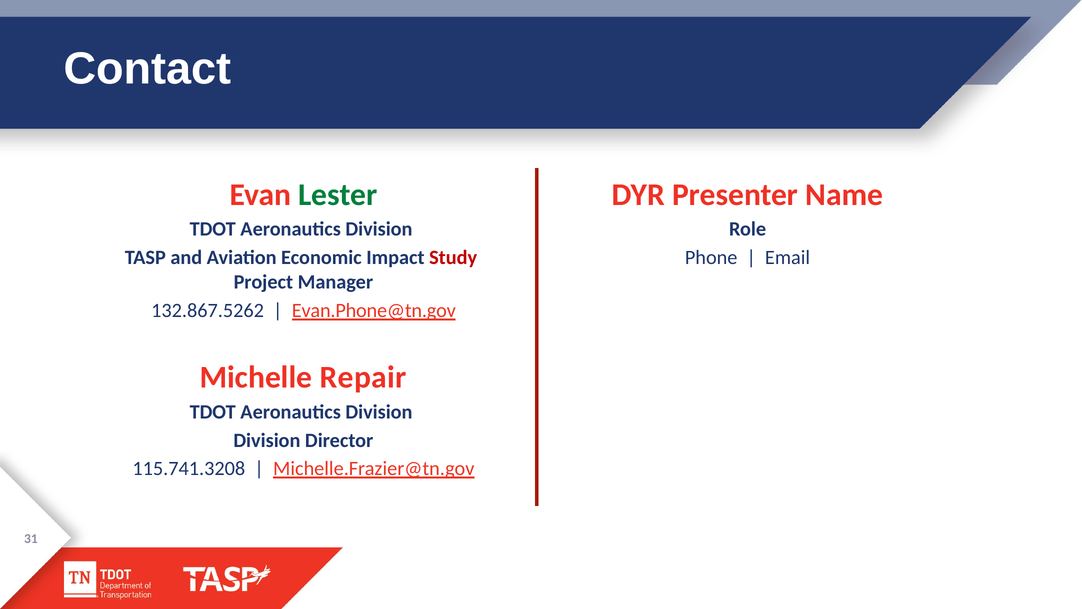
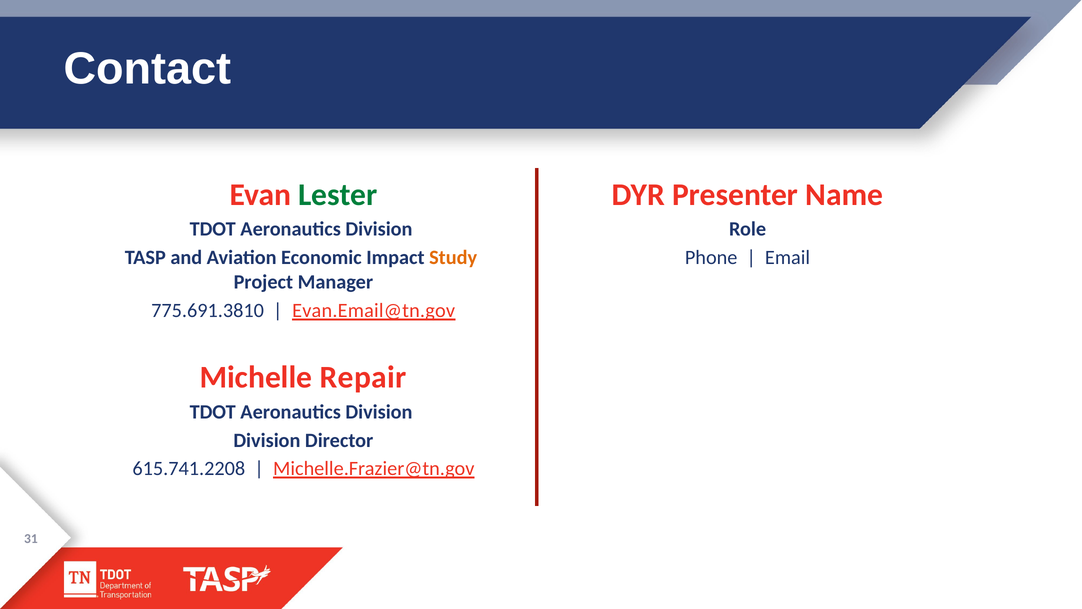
Study colour: red -> orange
132.867.5262: 132.867.5262 -> 775.691.3810
Evan.Phone@tn.gov: Evan.Phone@tn.gov -> Evan.Email@tn.gov
115.741.3208: 115.741.3208 -> 615.741.2208
